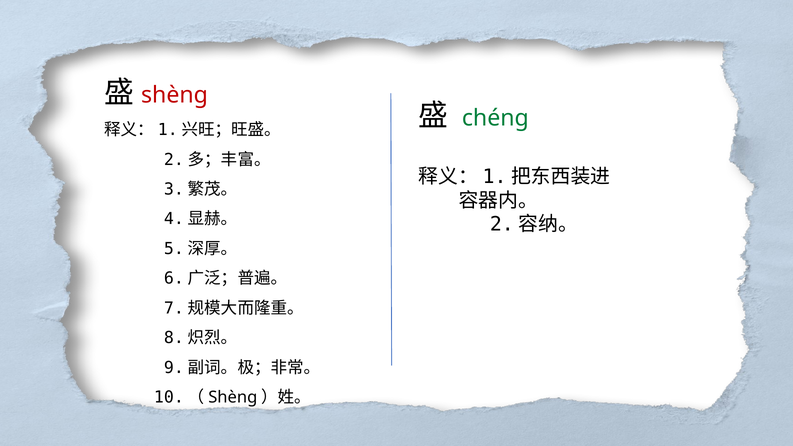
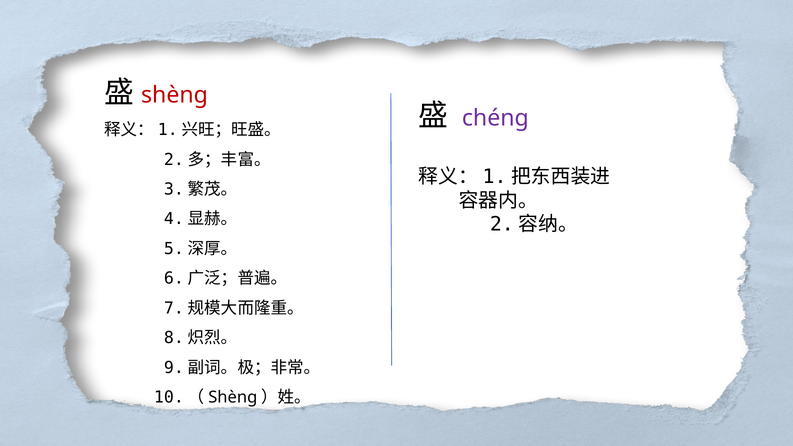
chéng colour: green -> purple
